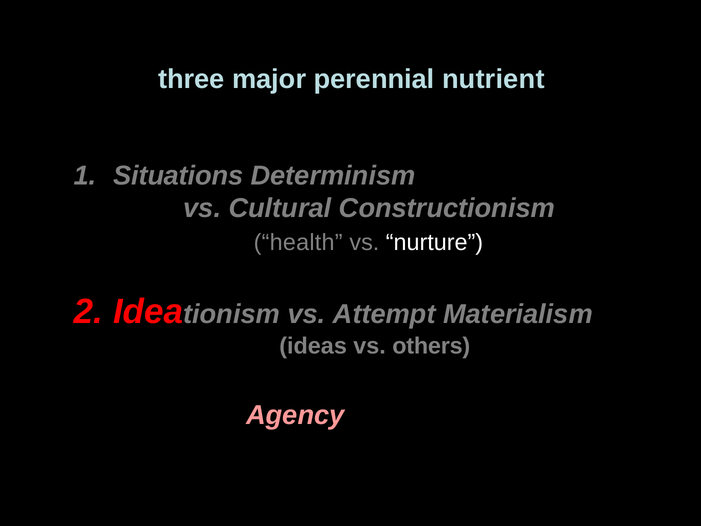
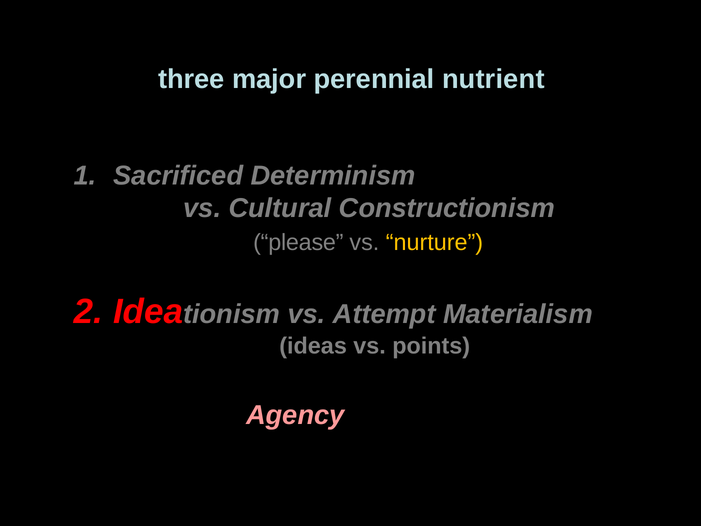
Situations: Situations -> Sacrificed
health: health -> please
nurture colour: white -> yellow
others: others -> points
